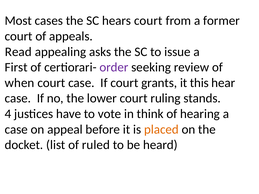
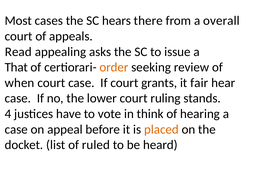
hears court: court -> there
former: former -> overall
First: First -> That
order colour: purple -> orange
this: this -> fair
